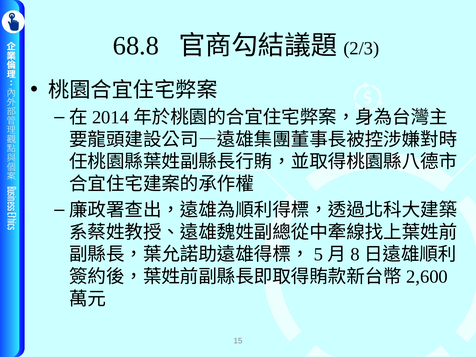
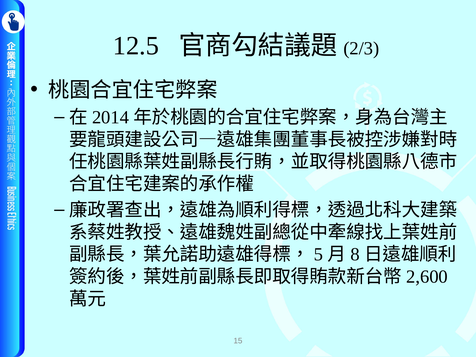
68.8: 68.8 -> 12.5
